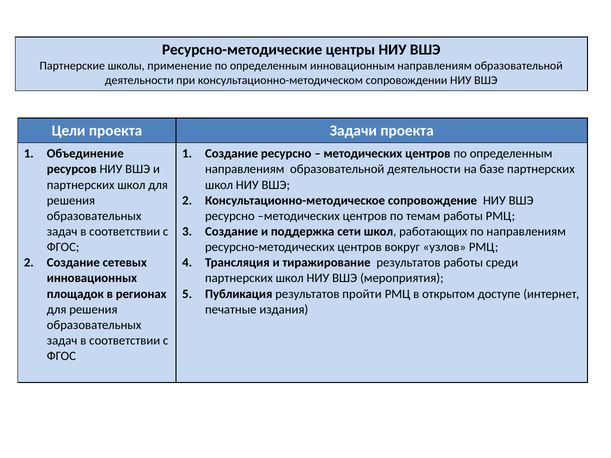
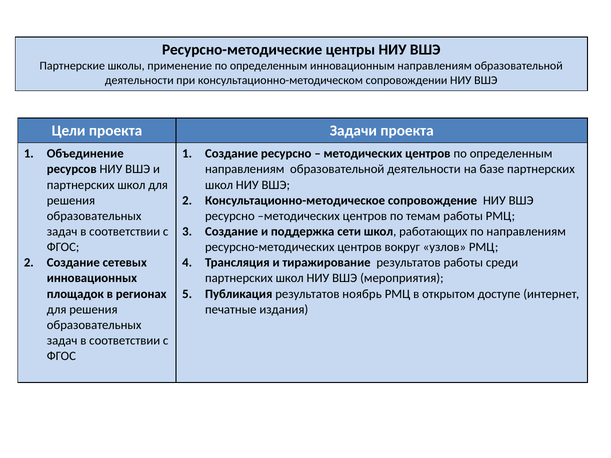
пройти: пройти -> ноябрь
